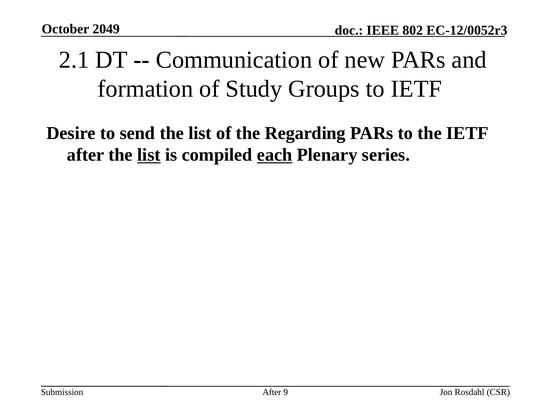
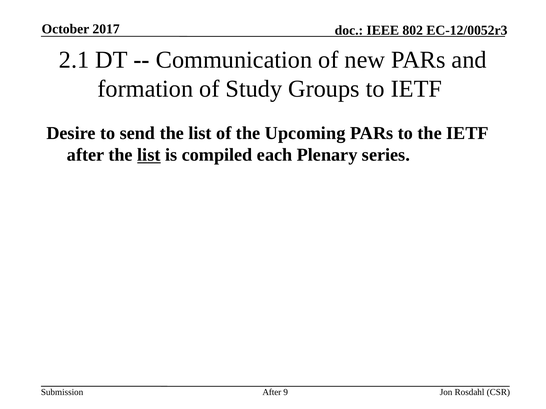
2049: 2049 -> 2017
Regarding: Regarding -> Upcoming
each underline: present -> none
